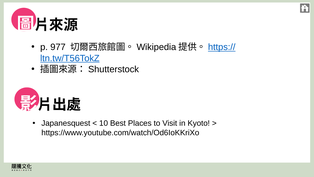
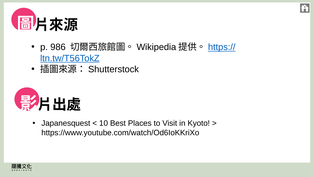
977: 977 -> 986
